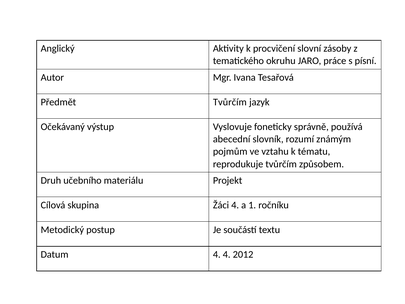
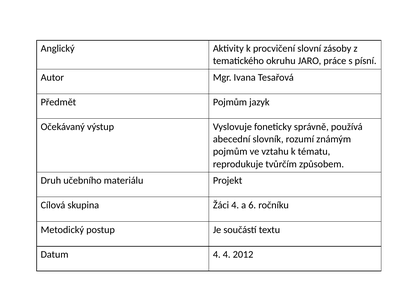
Předmět Tvůrčím: Tvůrčím -> Pojmům
1: 1 -> 6
